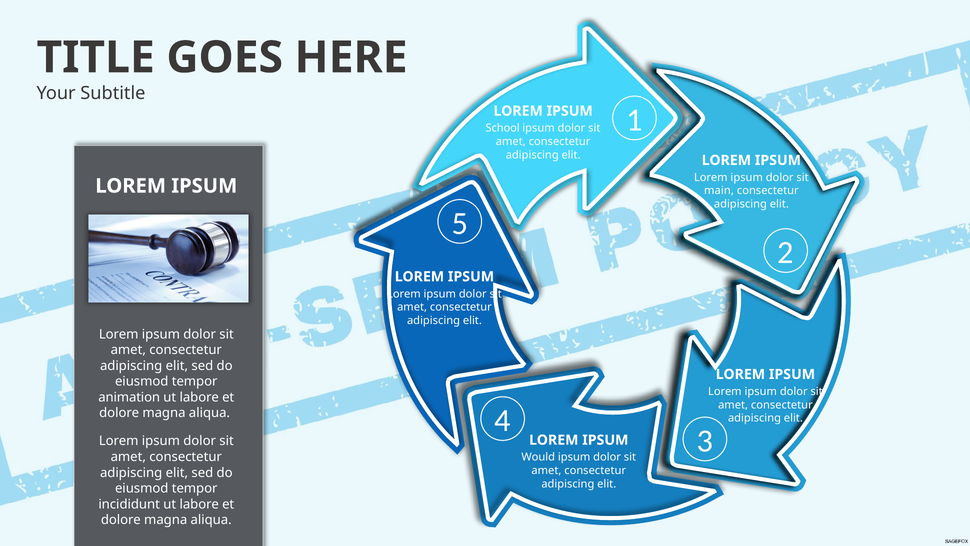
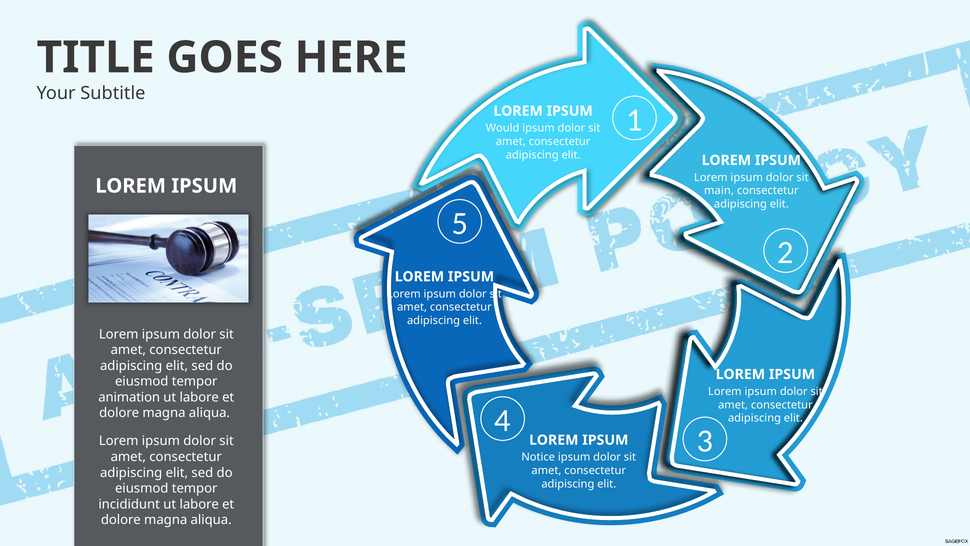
School: School -> Would
Would: Would -> Notice
